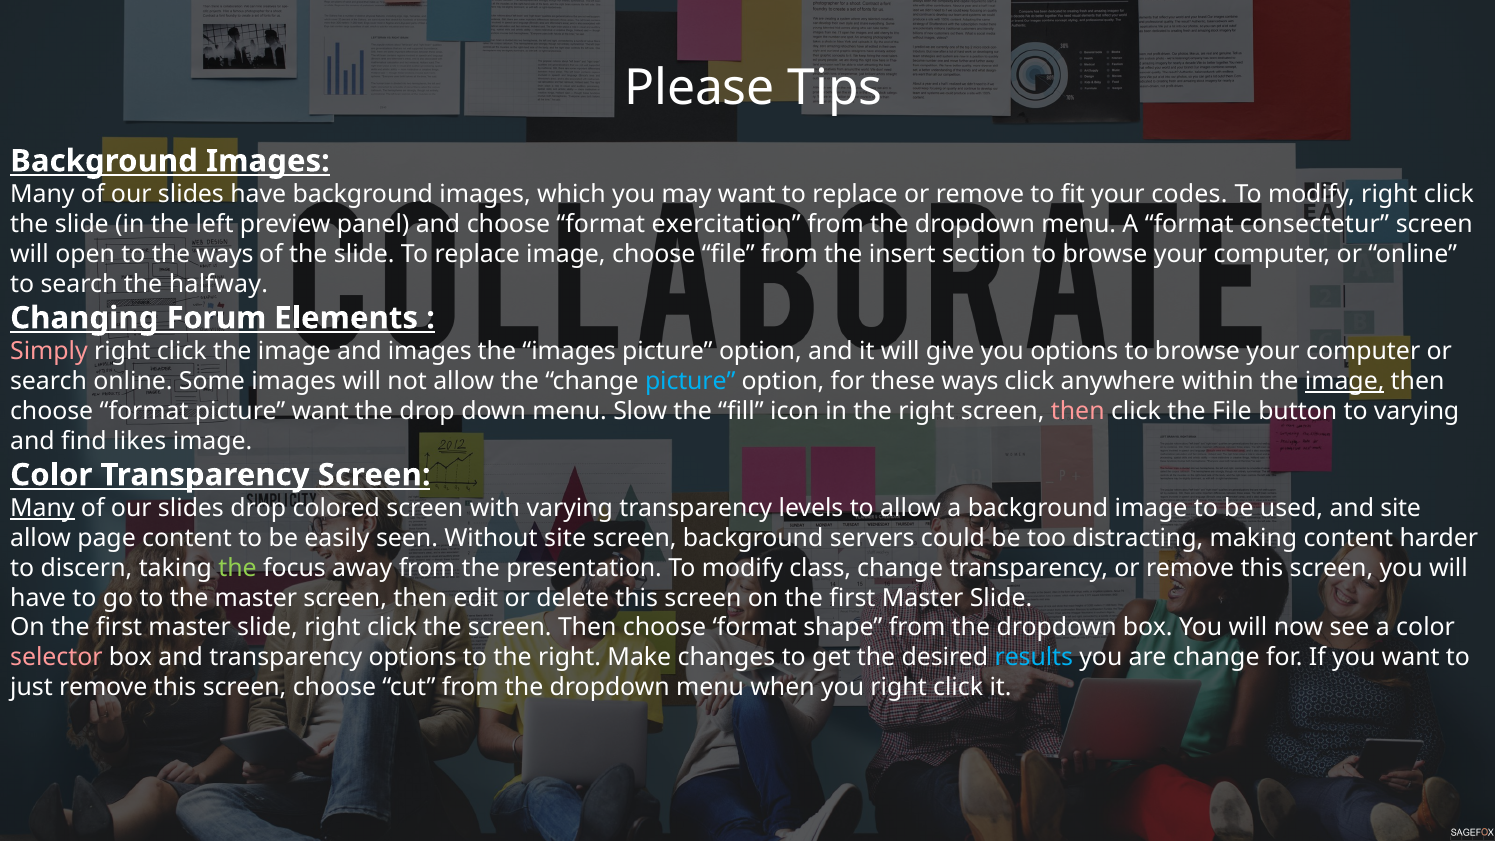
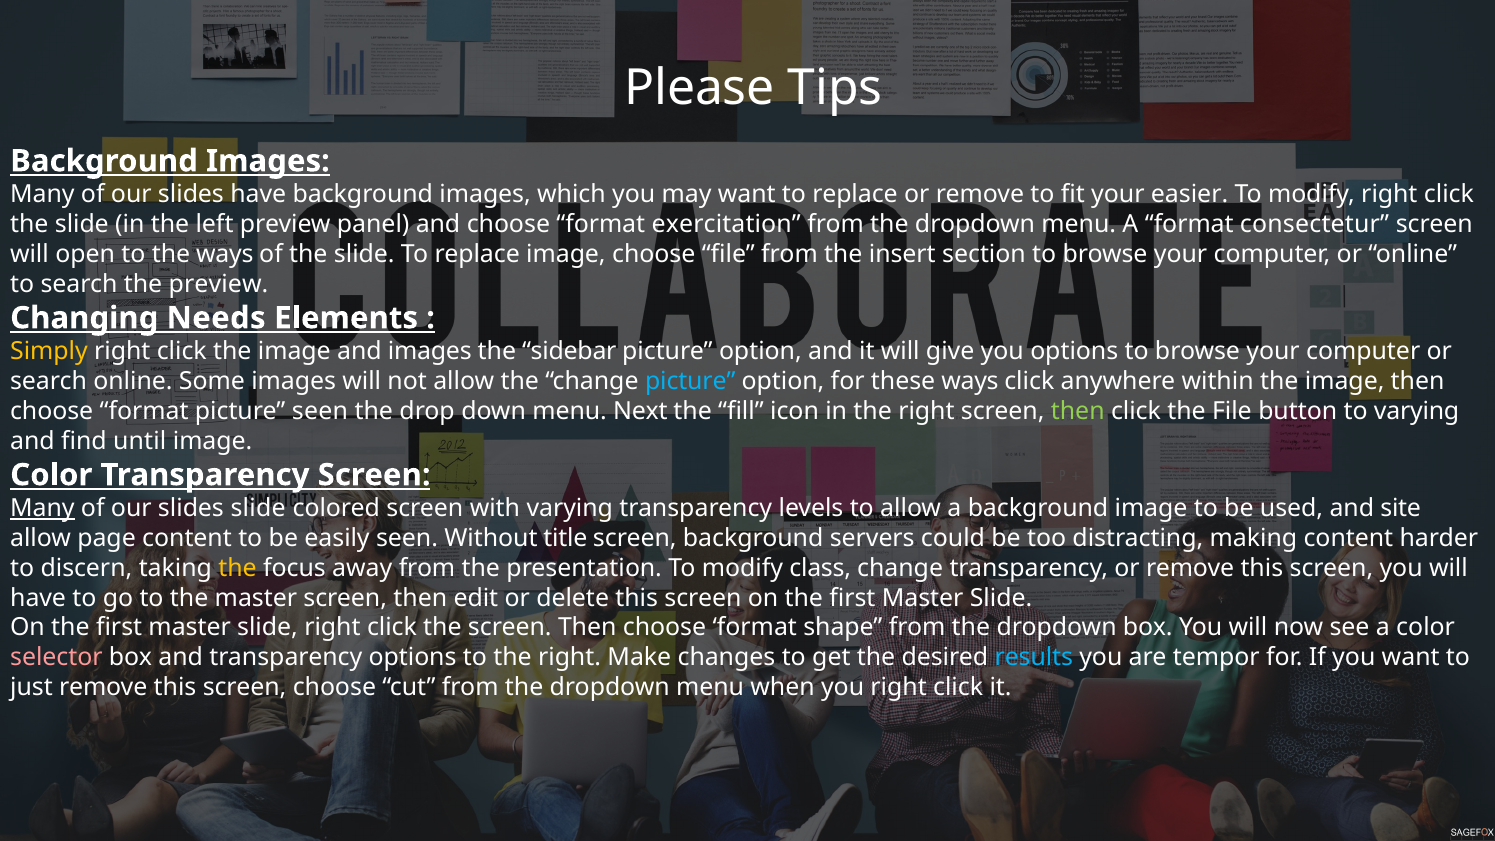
codes: codes -> easier
the halfway: halfway -> preview
Forum: Forum -> Needs
Simply colour: pink -> yellow
the images: images -> sidebar
image at (1345, 381) underline: present -> none
picture want: want -> seen
Slow: Slow -> Next
then at (1078, 411) colour: pink -> light green
likes: likes -> until
slides drop: drop -> slide
Without site: site -> title
the at (237, 568) colour: light green -> yellow
are change: change -> tempor
